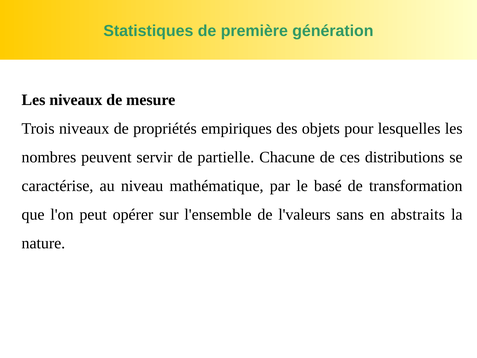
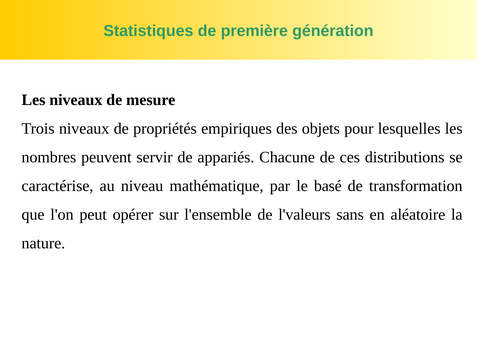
partielle: partielle -> appariés
abstraits: abstraits -> aléatoire
